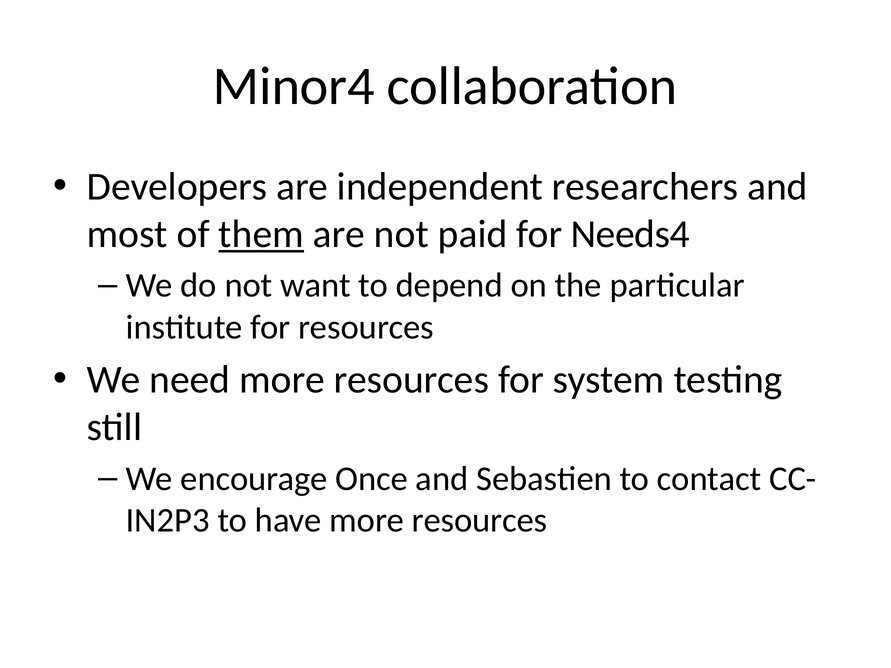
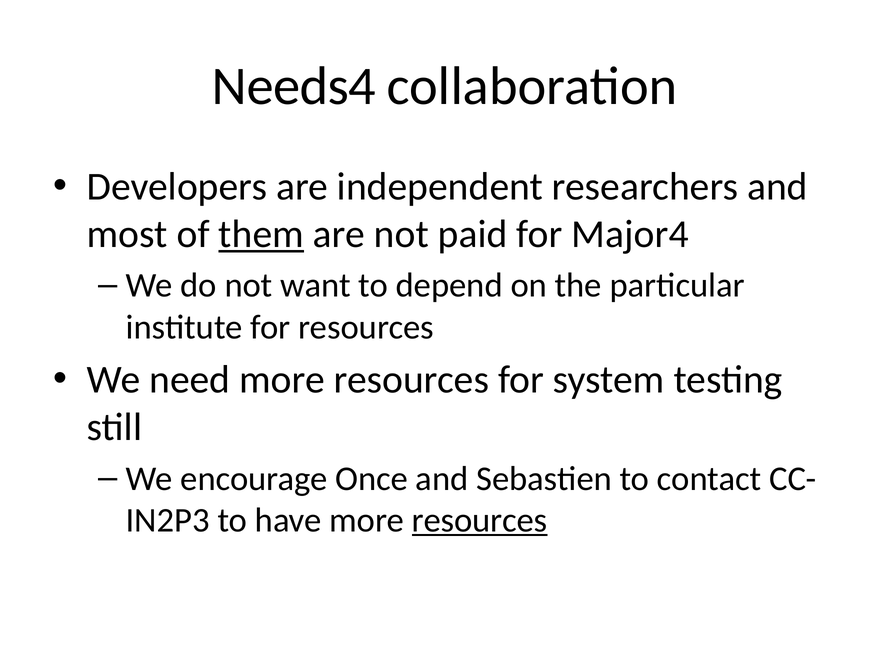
Minor4: Minor4 -> Needs4
Needs4: Needs4 -> Major4
resources at (480, 520) underline: none -> present
